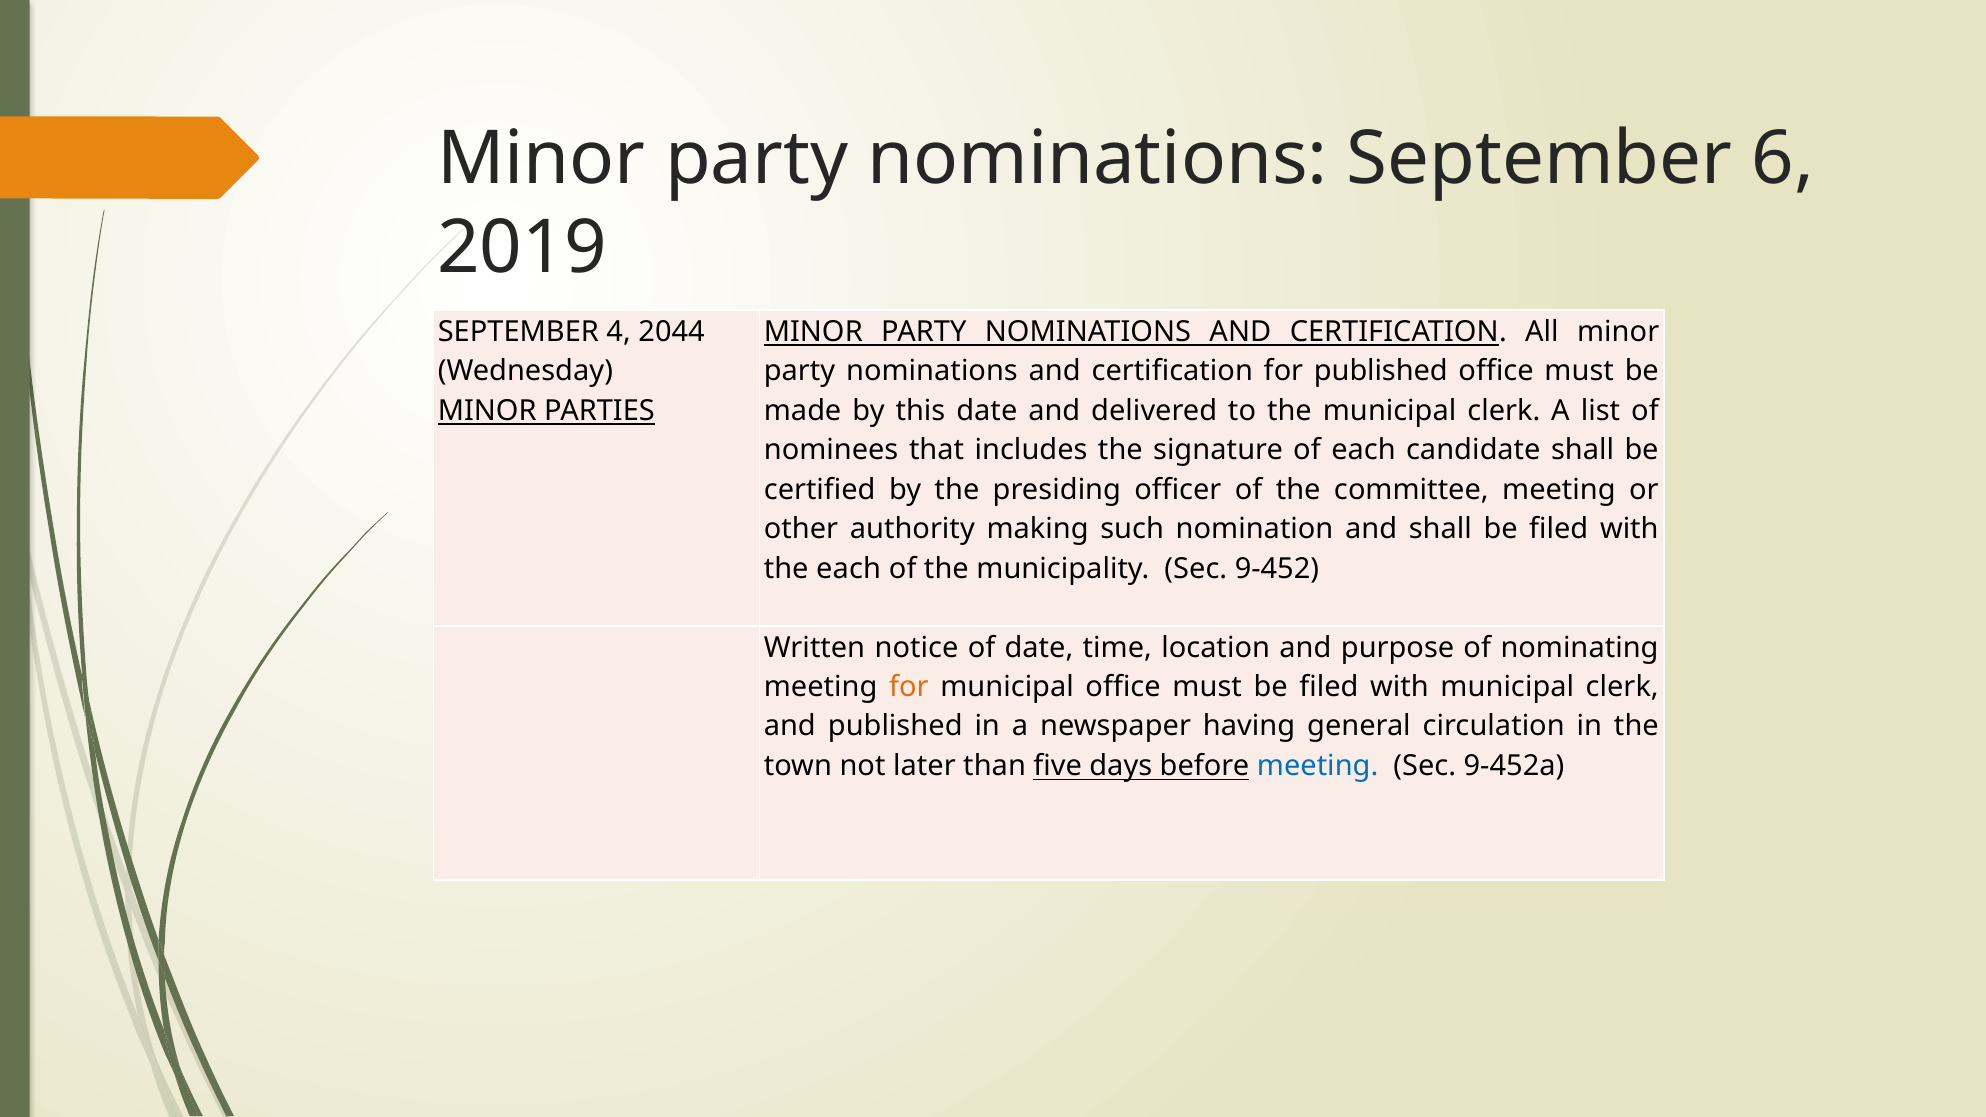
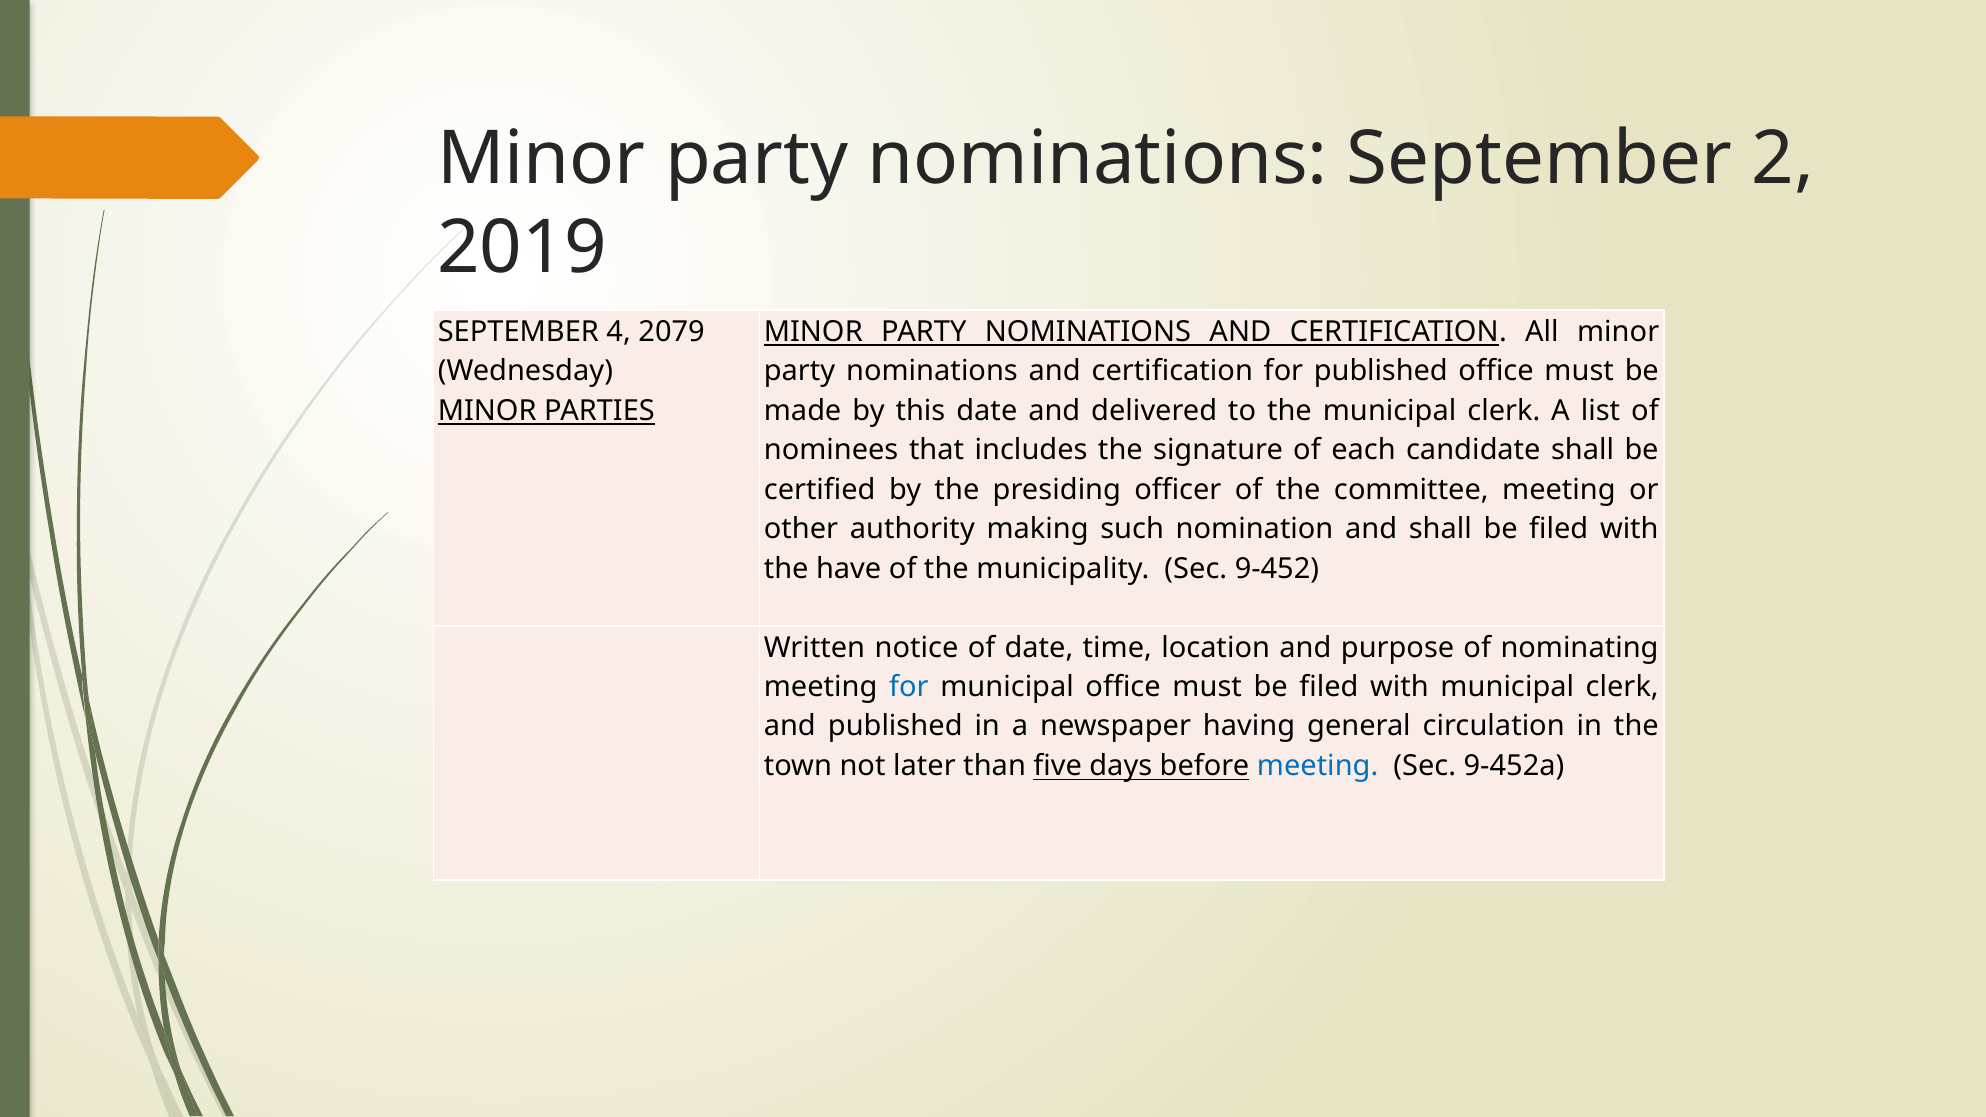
6: 6 -> 2
2044: 2044 -> 2079
the each: each -> have
for at (909, 687) colour: orange -> blue
